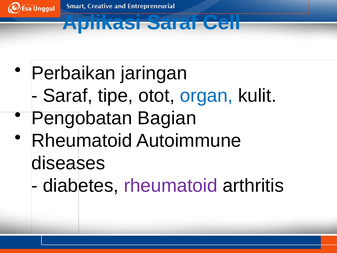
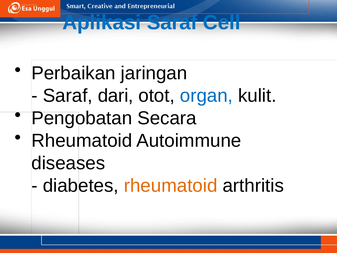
tipe: tipe -> dari
Bagian: Bagian -> Secara
rheumatoid at (171, 185) colour: purple -> orange
